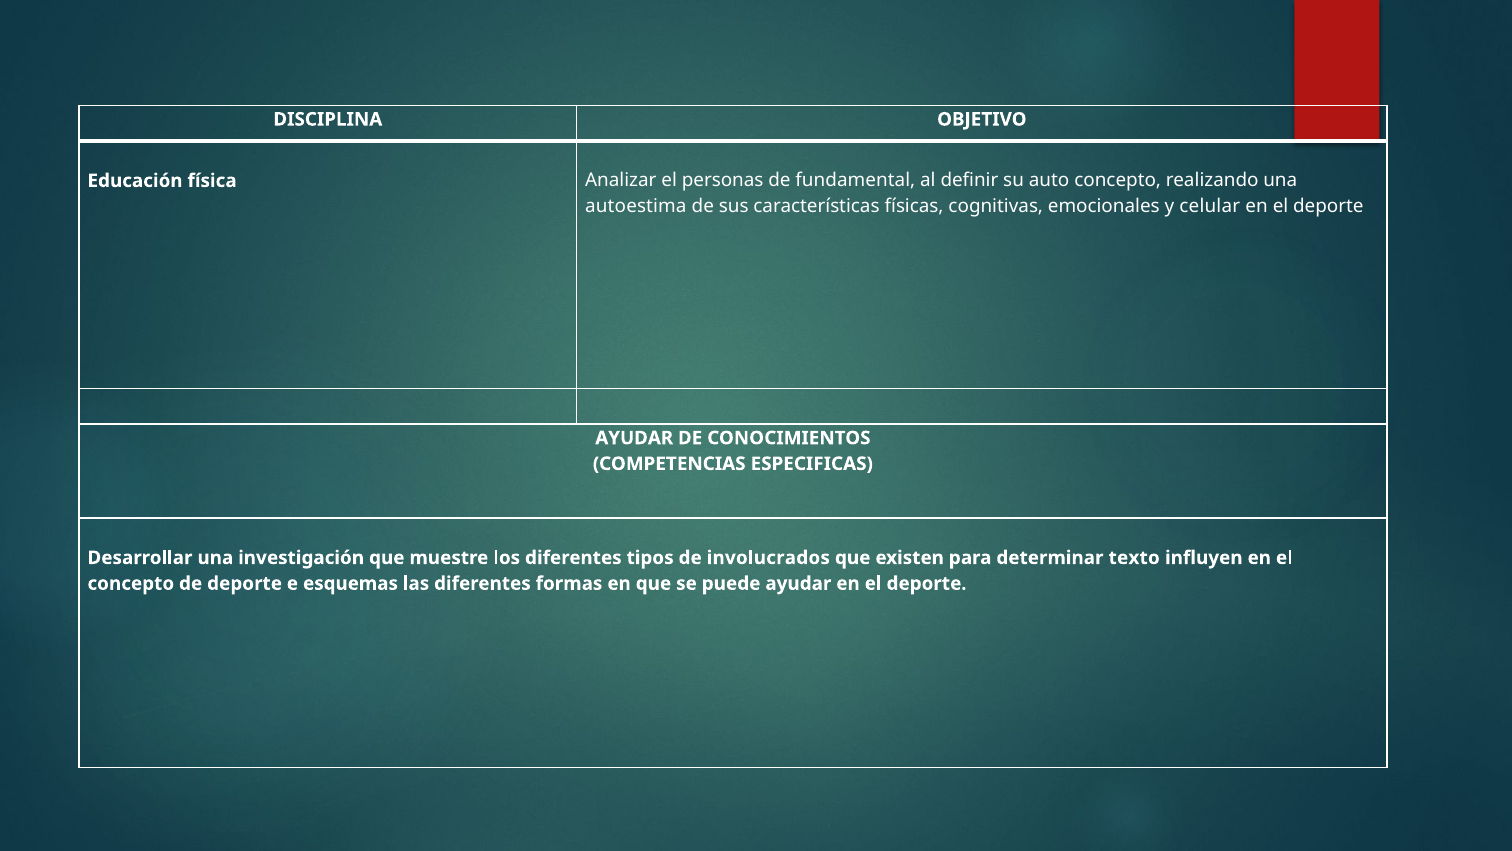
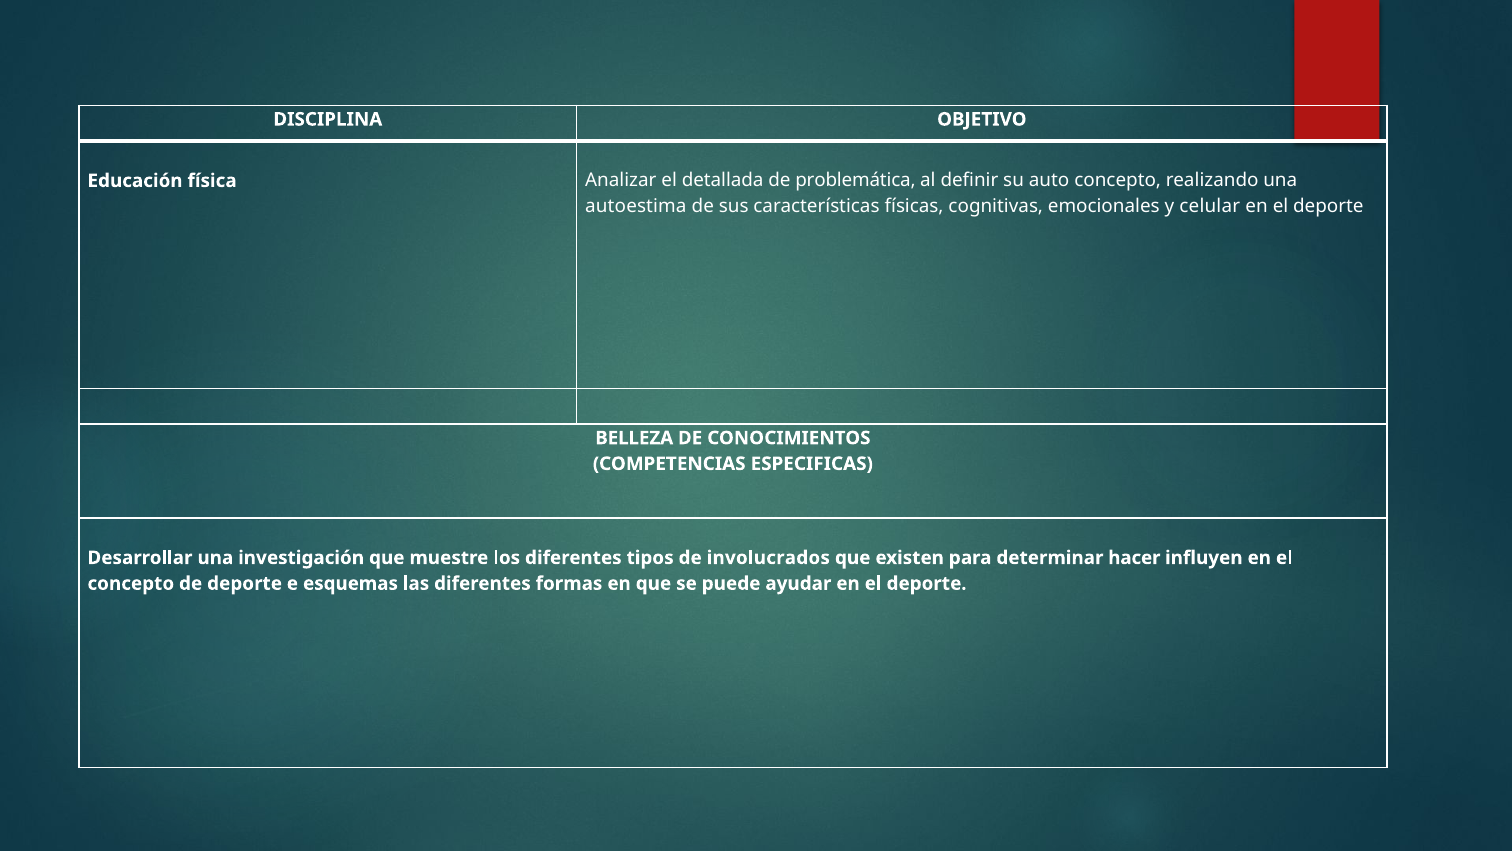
personas: personas -> detallada
fundamental: fundamental -> problemática
AYUDAR at (634, 438): AYUDAR -> BELLEZA
texto: texto -> hacer
